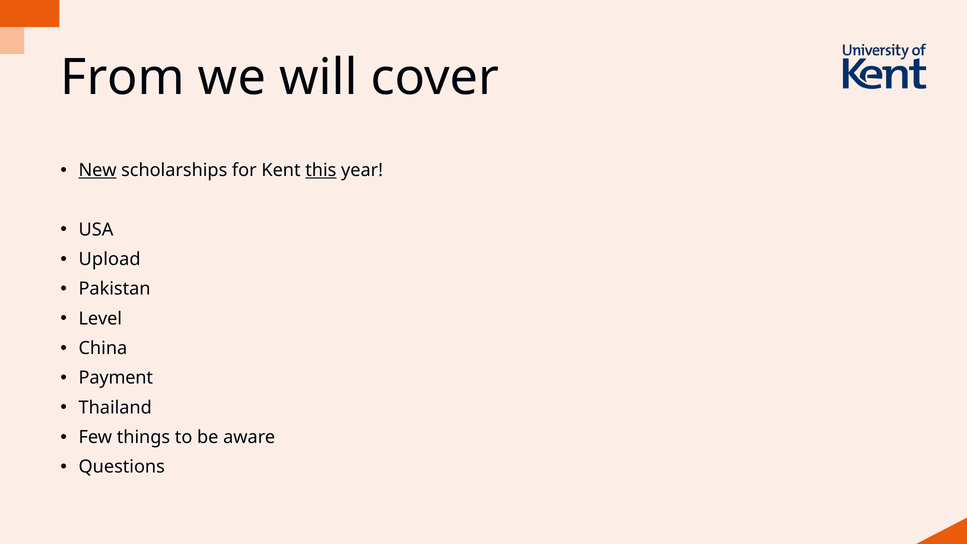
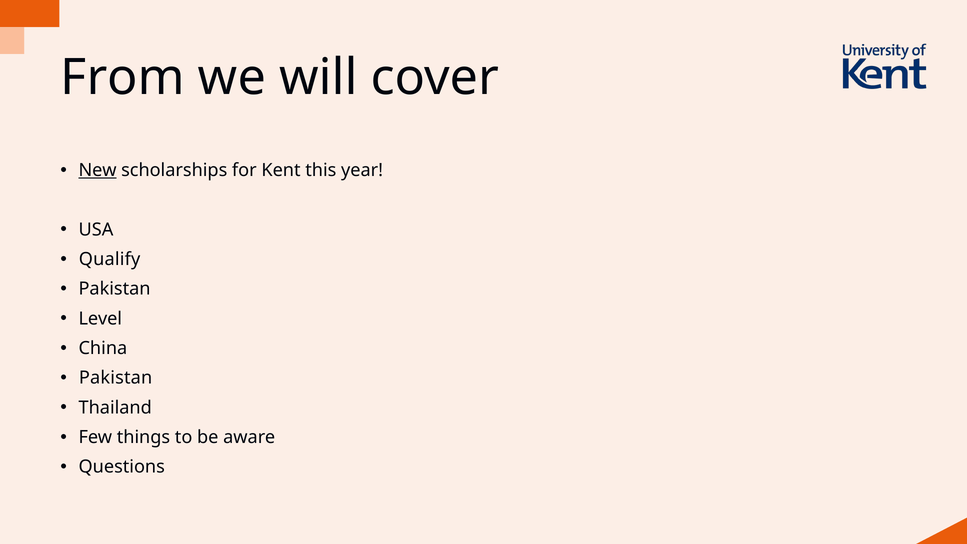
this underline: present -> none
Upload: Upload -> Qualify
Payment at (116, 378): Payment -> Pakistan
